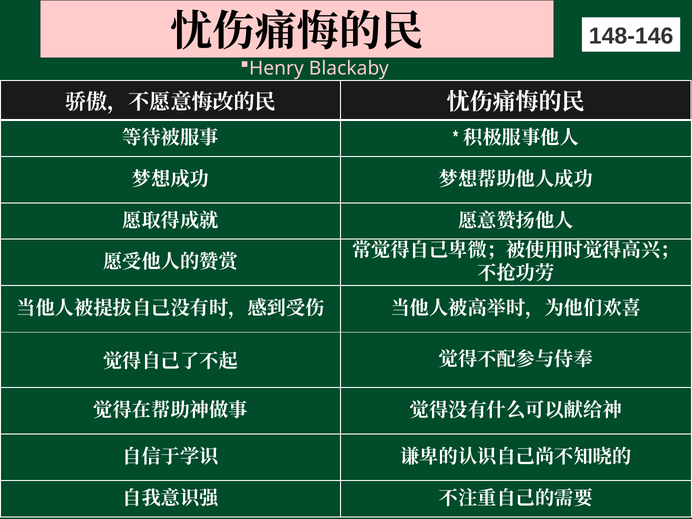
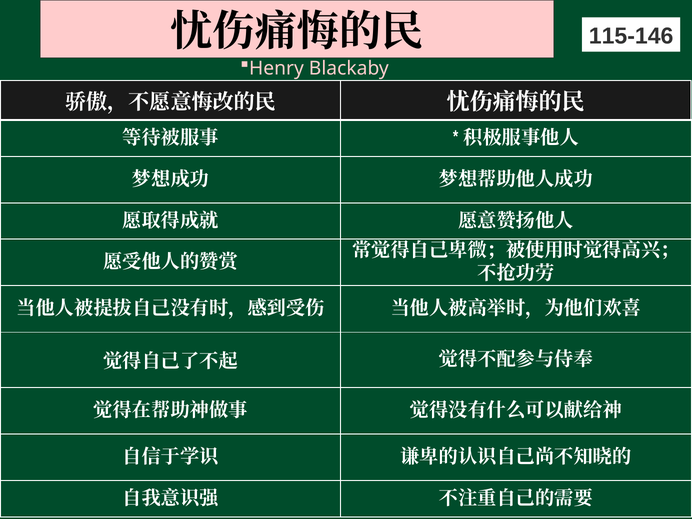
148-146: 148-146 -> 115-146
